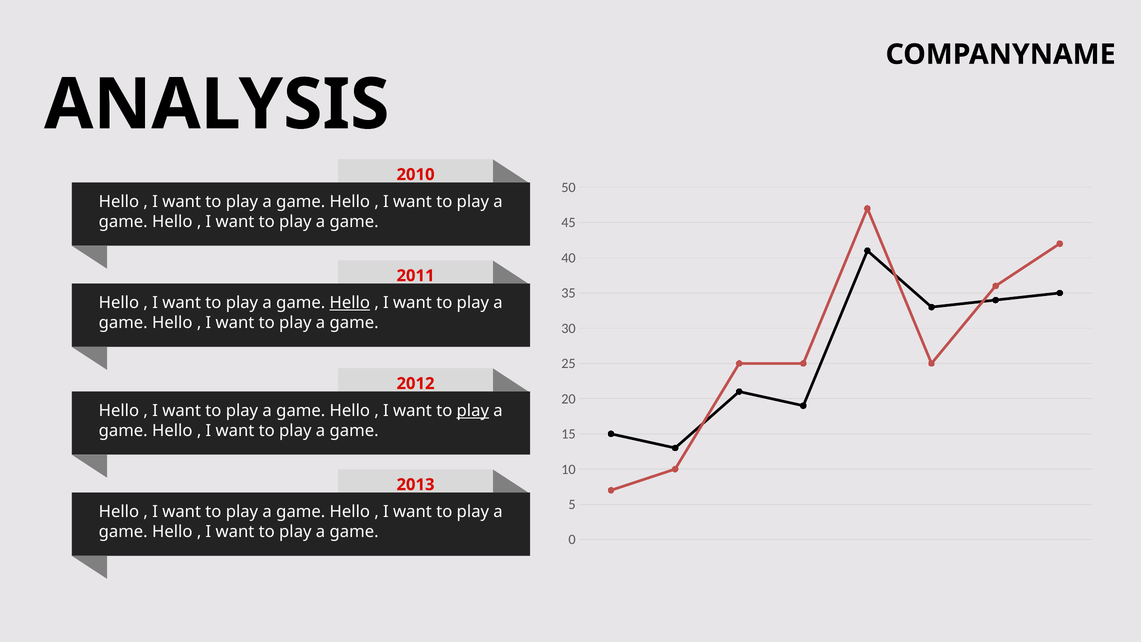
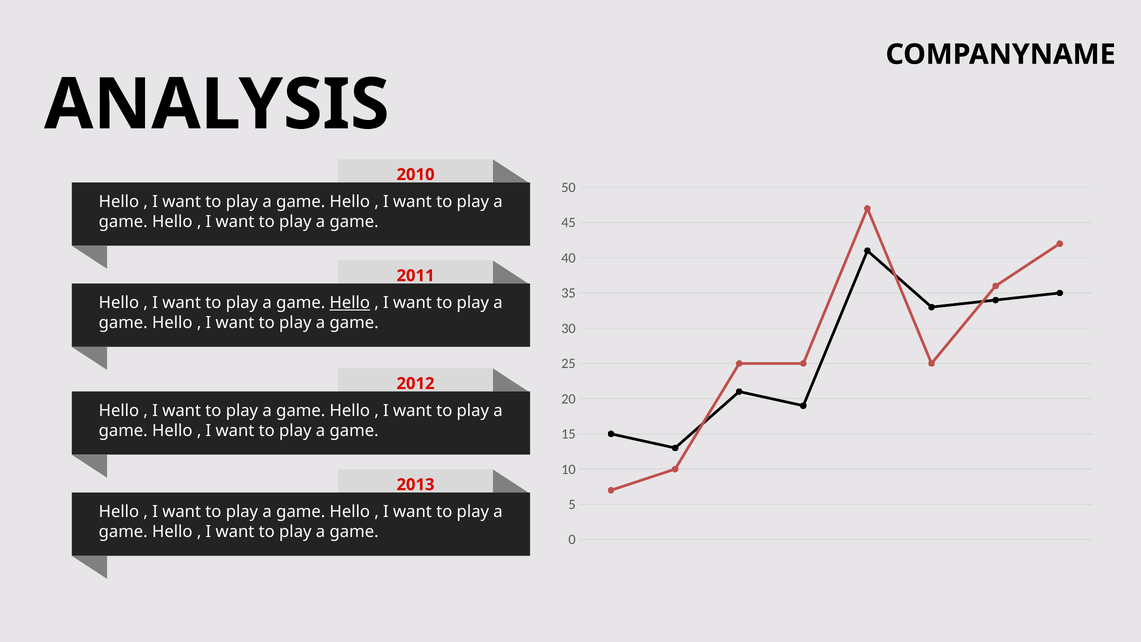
play at (473, 411) underline: present -> none
